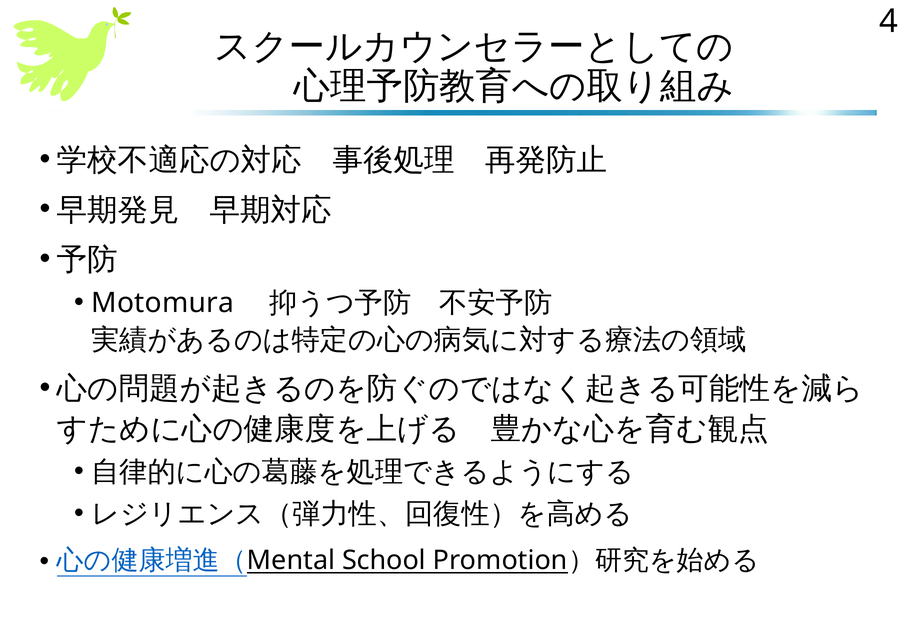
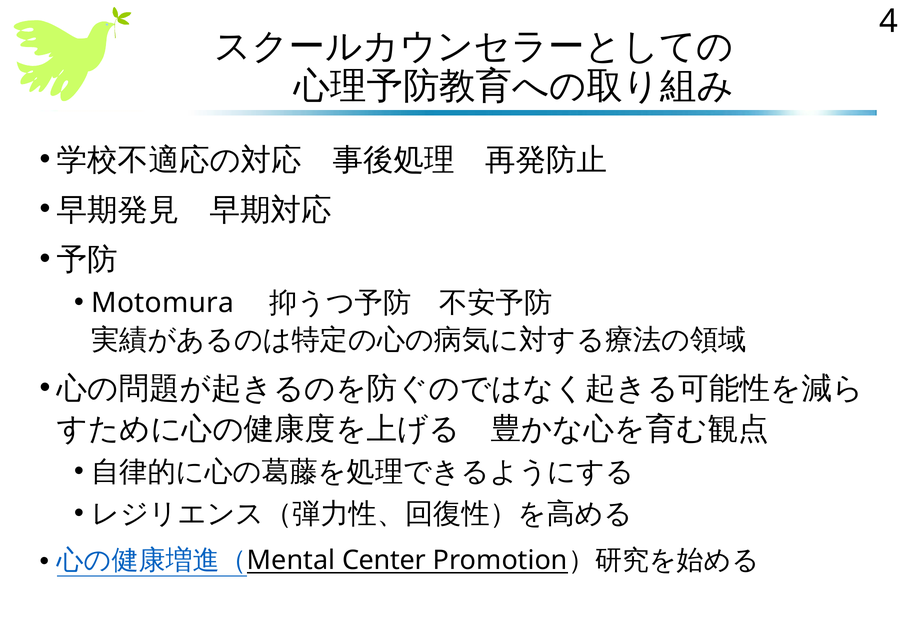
School: School -> Center
